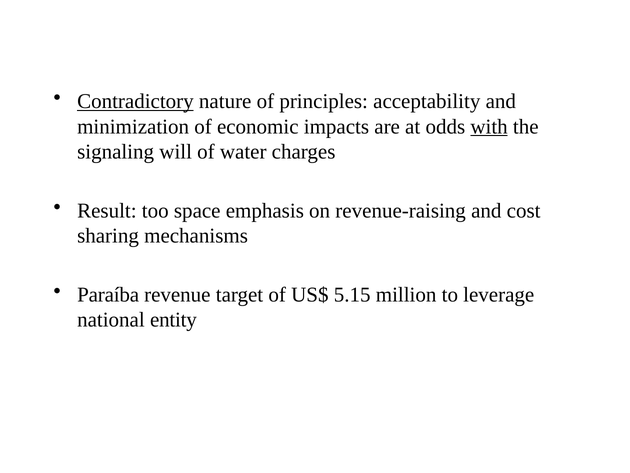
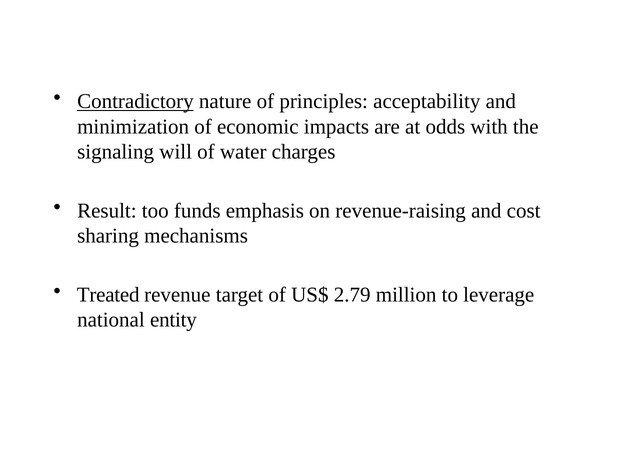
with underline: present -> none
space: space -> funds
Paraíba: Paraíba -> Treated
5.15: 5.15 -> 2.79
